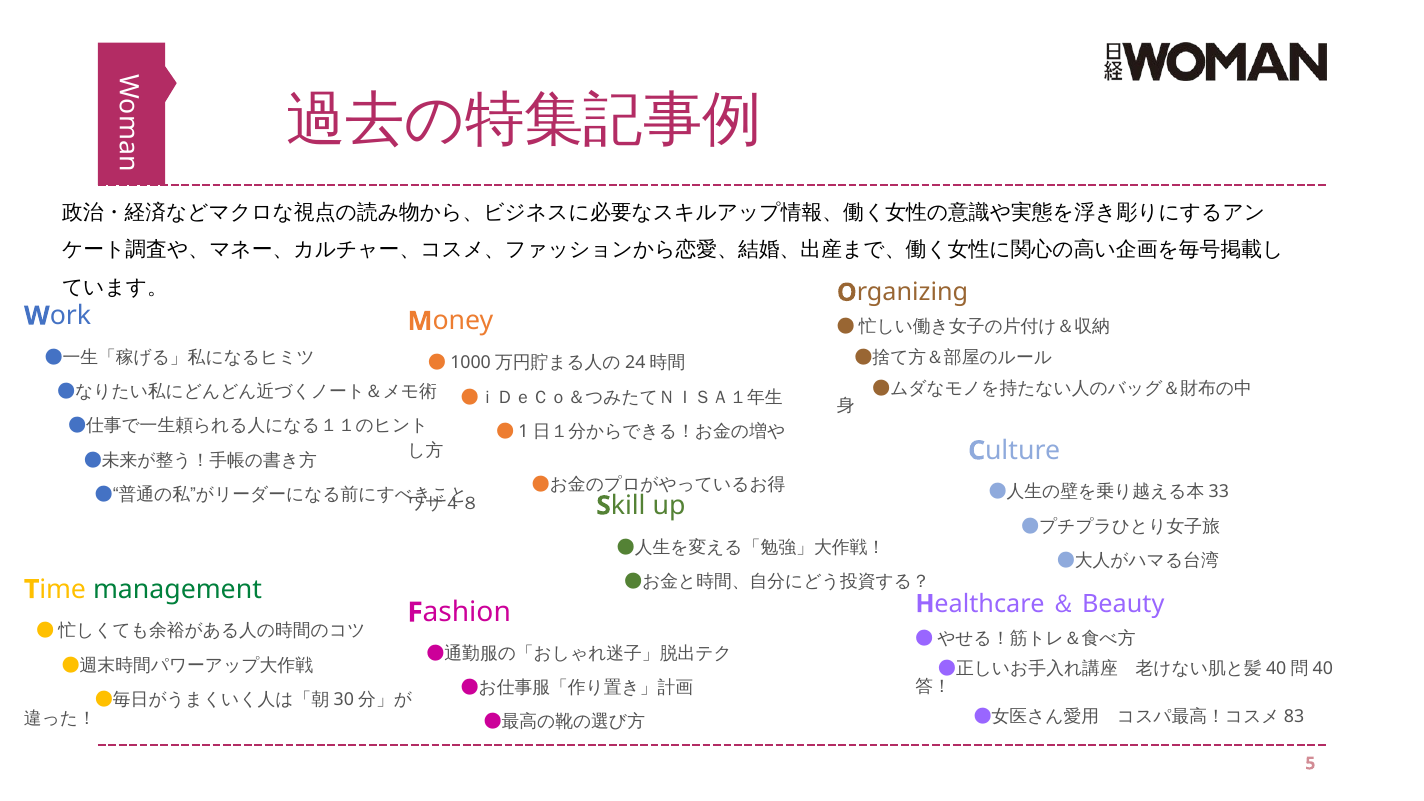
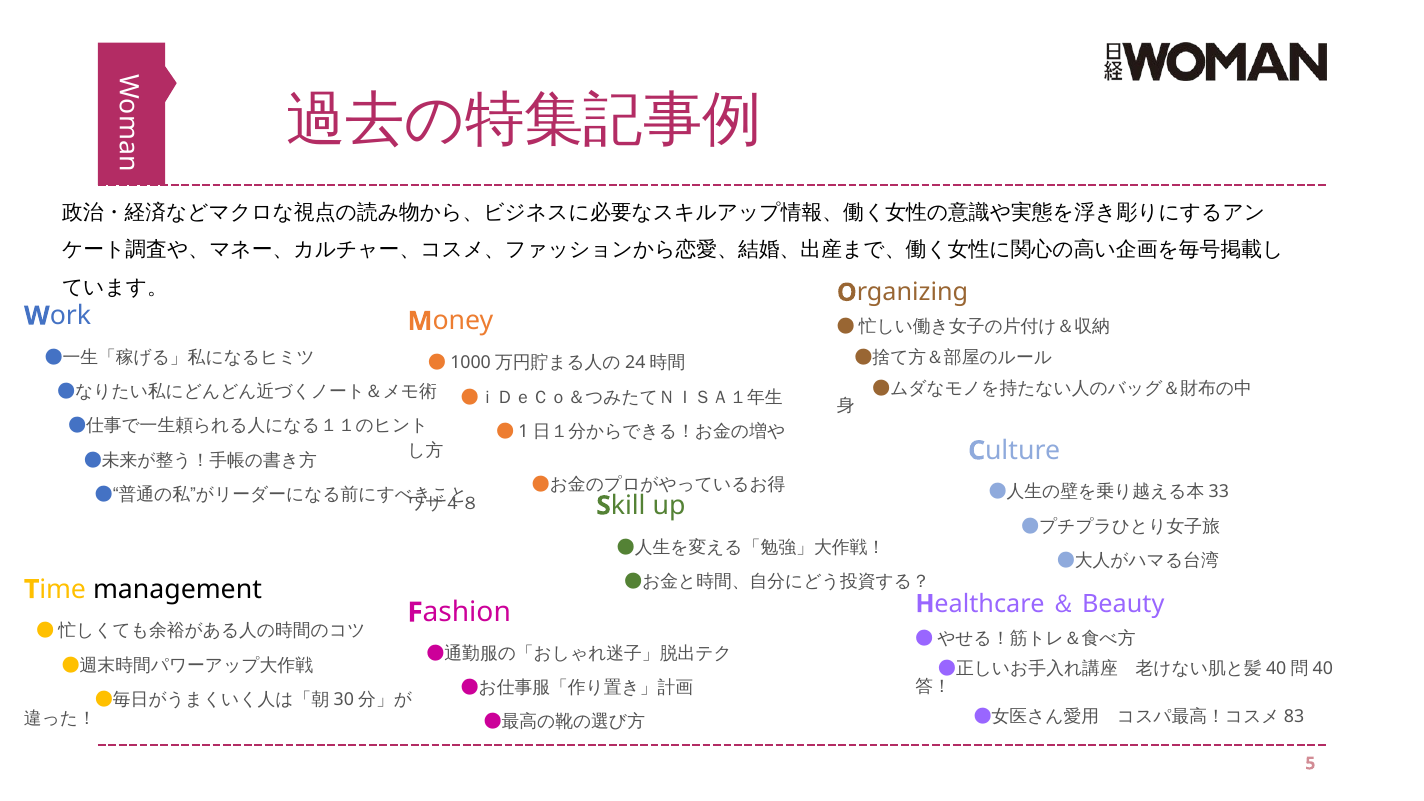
management colour: green -> black
